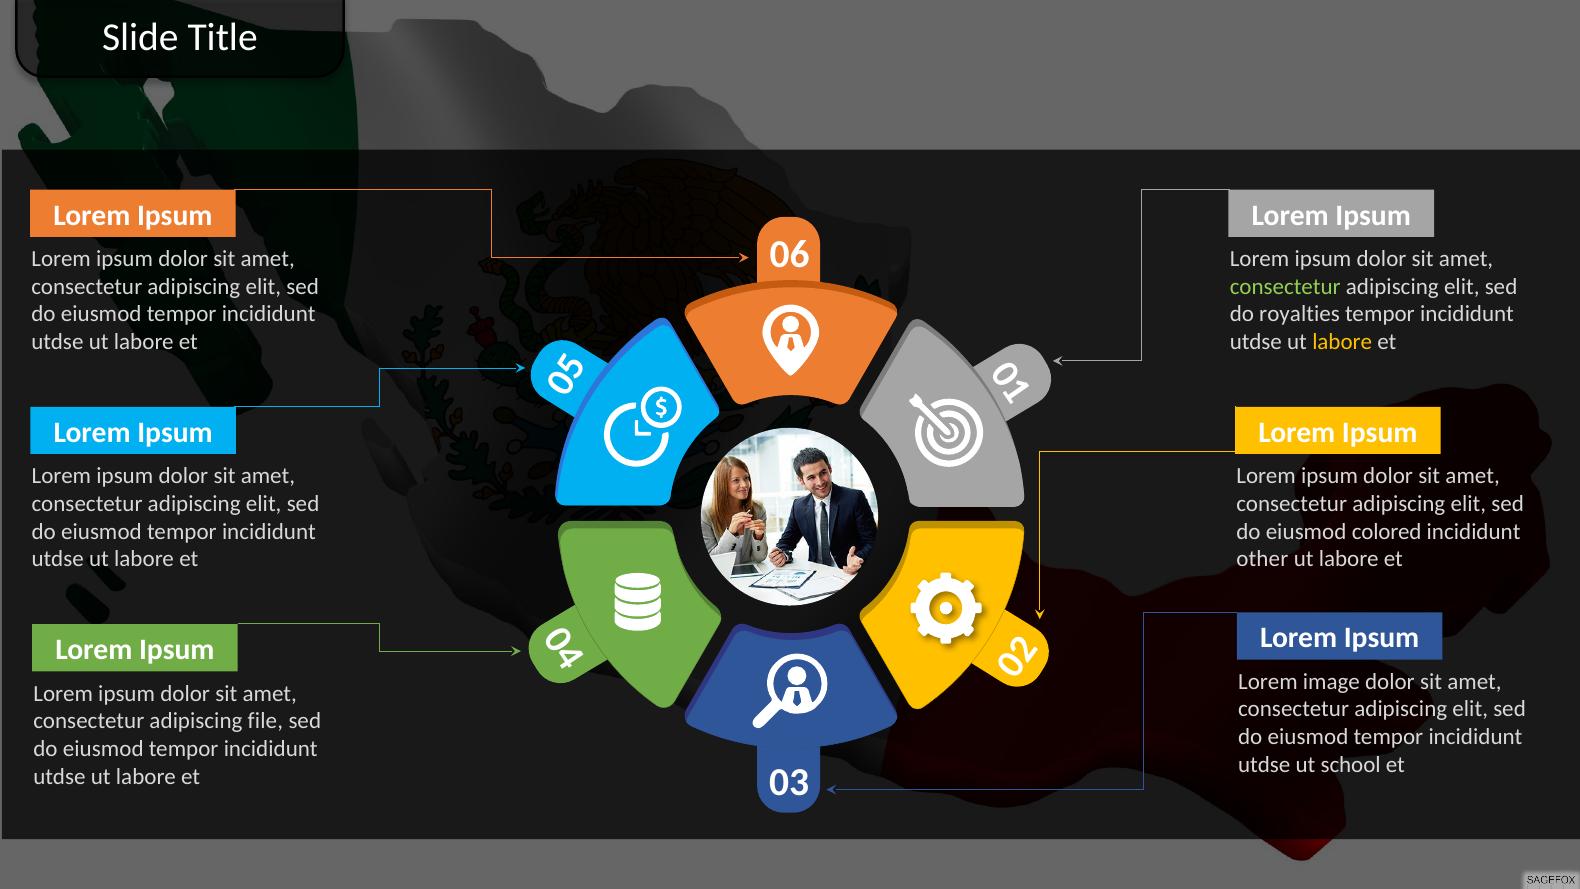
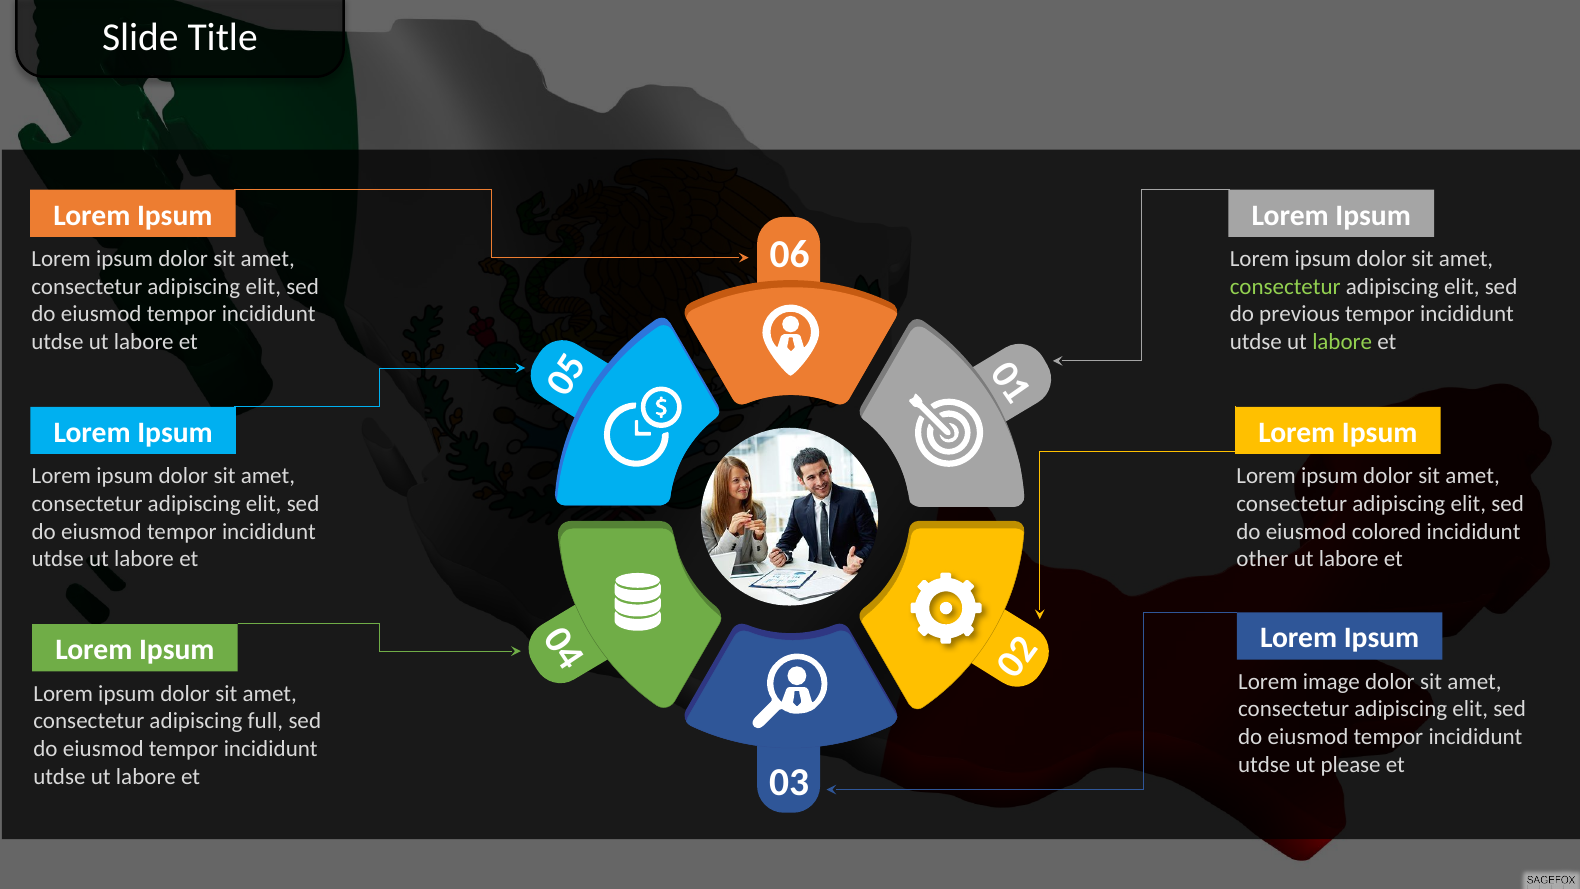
royalties: royalties -> previous
labore at (1342, 342) colour: yellow -> light green
file: file -> full
school: school -> please
